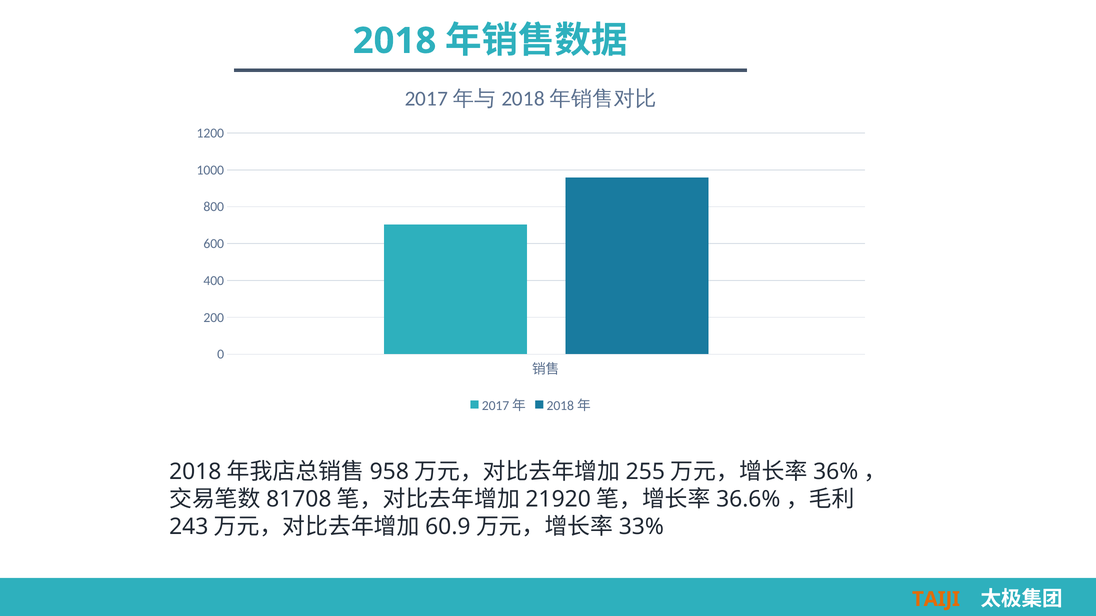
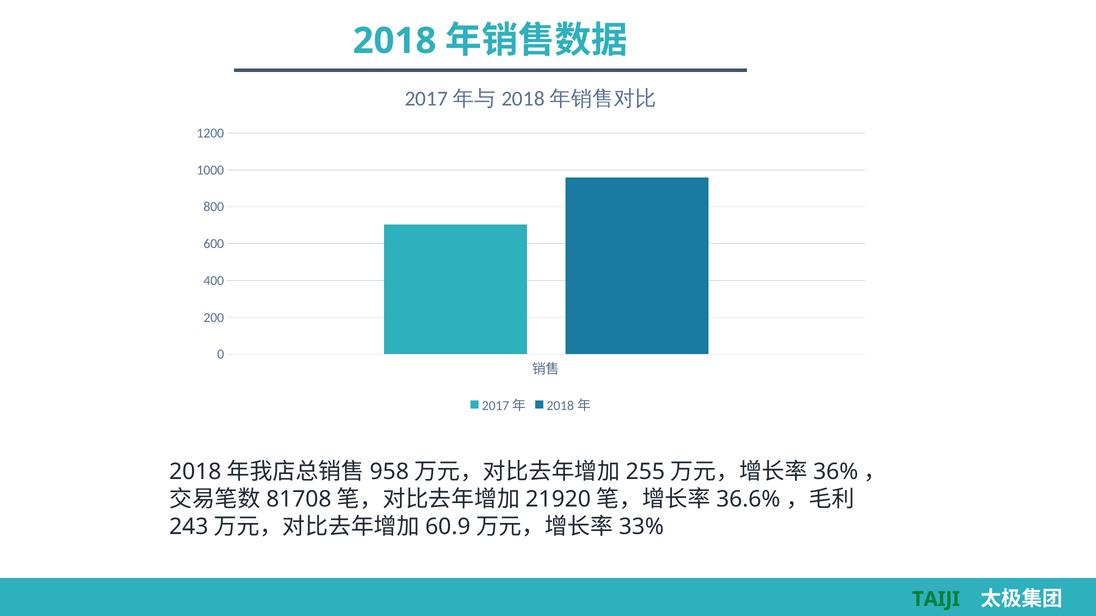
TAIJI colour: orange -> green
